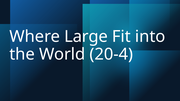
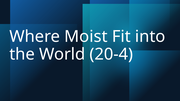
Large: Large -> Moist
